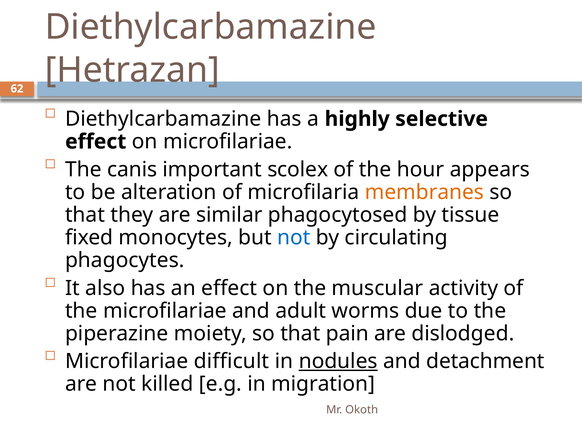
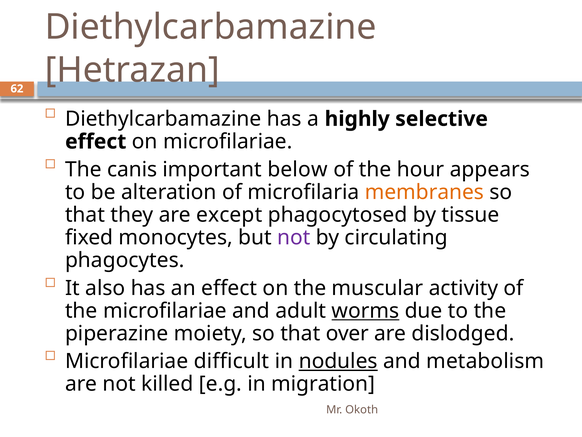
scolex: scolex -> below
similar: similar -> except
not at (294, 237) colour: blue -> purple
worms underline: none -> present
pain: pain -> over
detachment: detachment -> metabolism
